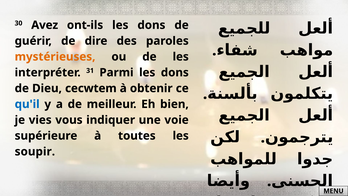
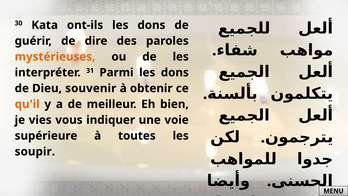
Avez: Avez -> Kata
cecwtem: cecwtem -> souvenir
qu'il colour: blue -> orange
